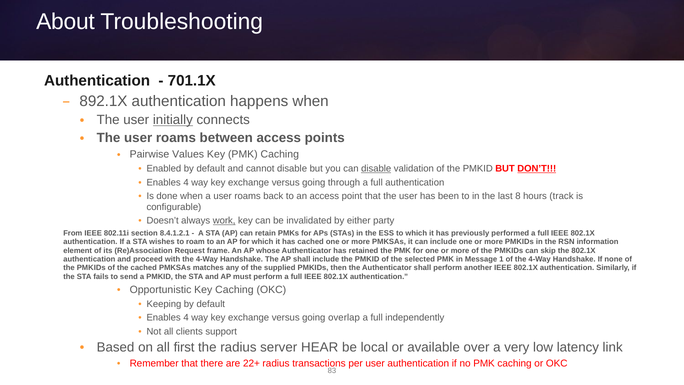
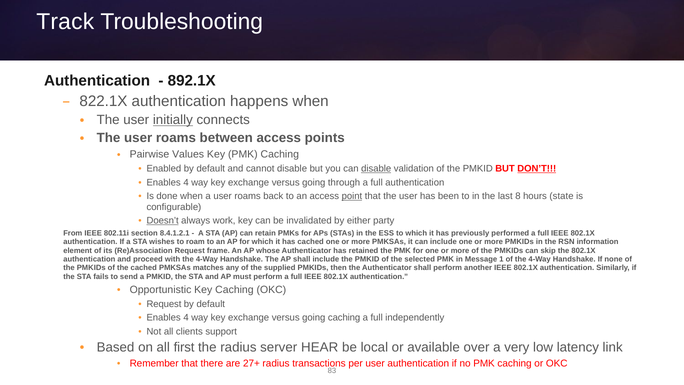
About: About -> Track
701.1X: 701.1X -> 892.1X
892.1X: 892.1X -> 822.1X
point underline: none -> present
track: track -> state
Doesn’t underline: none -> present
work underline: present -> none
Keeping at (164, 304): Keeping -> Request
going overlap: overlap -> caching
22+: 22+ -> 27+
